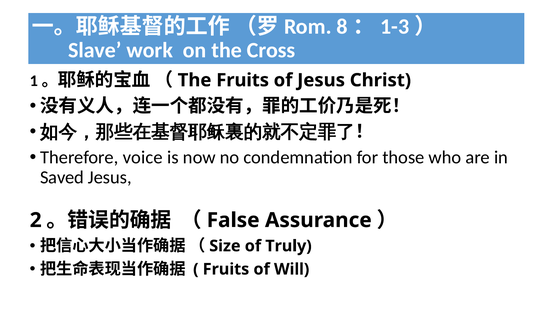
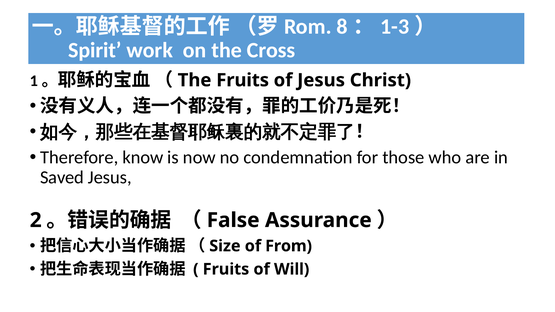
Slave: Slave -> Spirit
voice: voice -> know
Truly: Truly -> From
